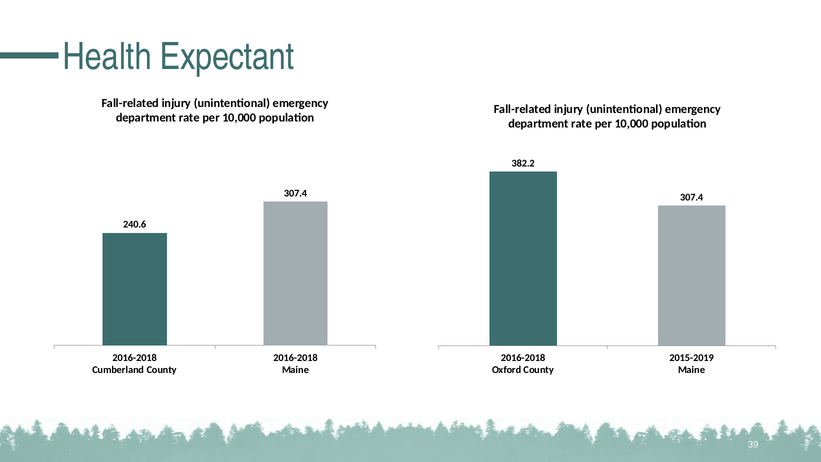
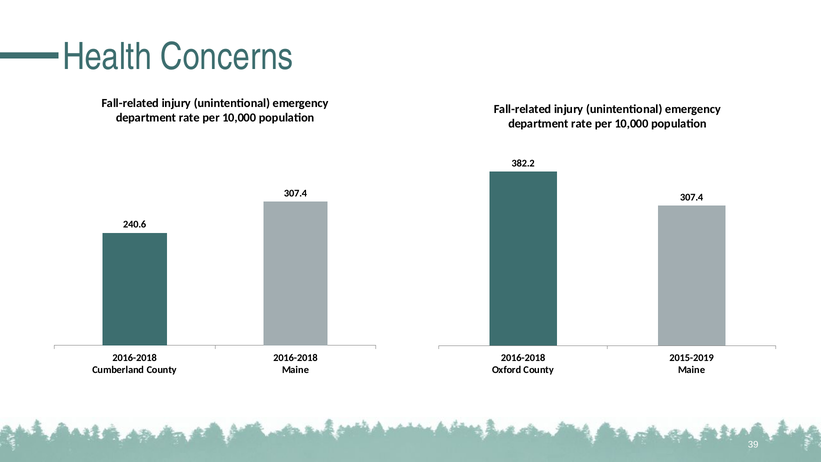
Expectant: Expectant -> Concerns
